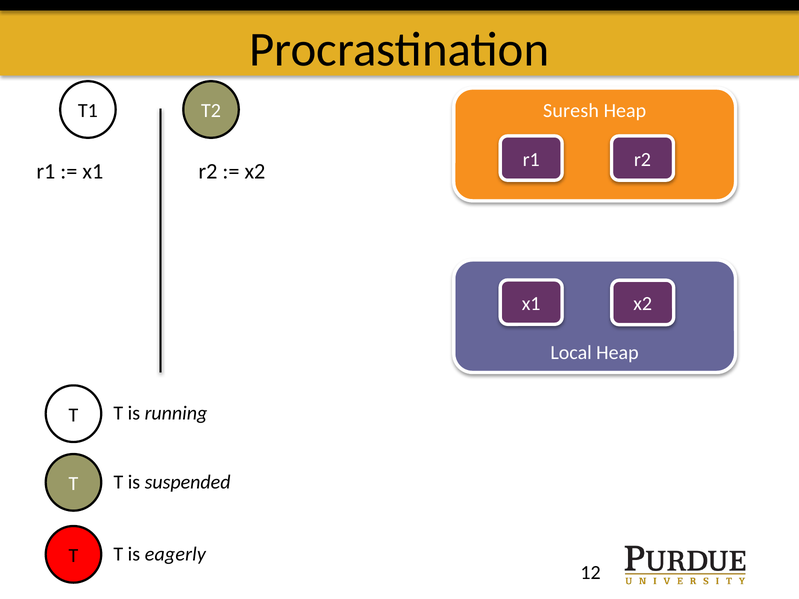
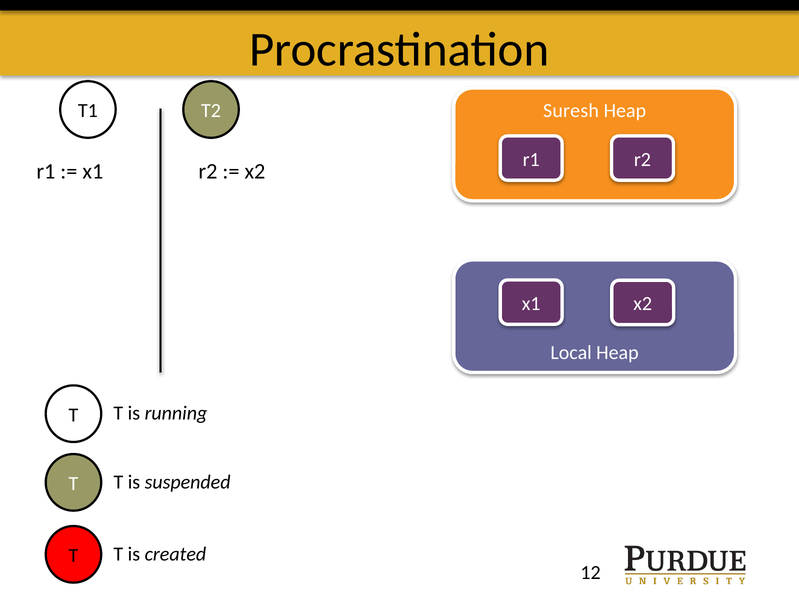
eagerly: eagerly -> created
